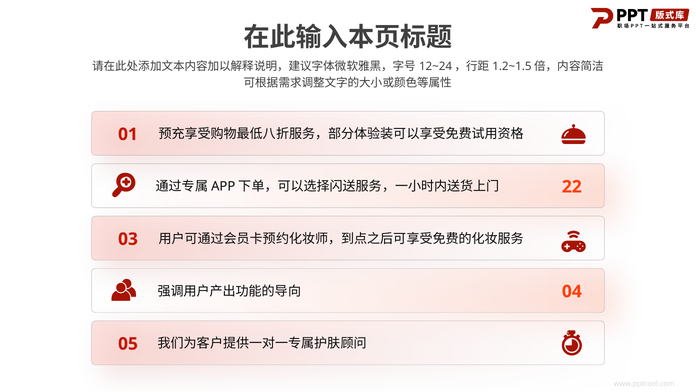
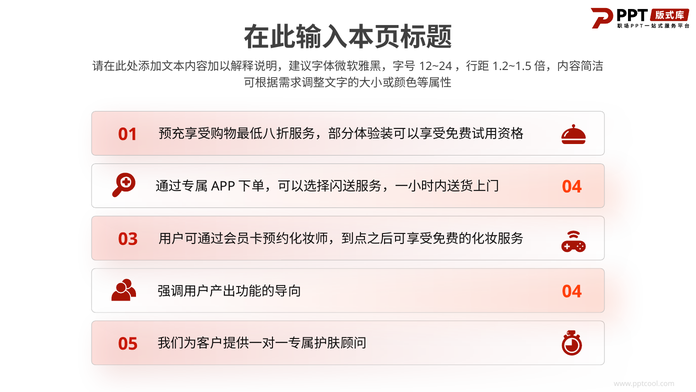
22 at (572, 186): 22 -> 04
